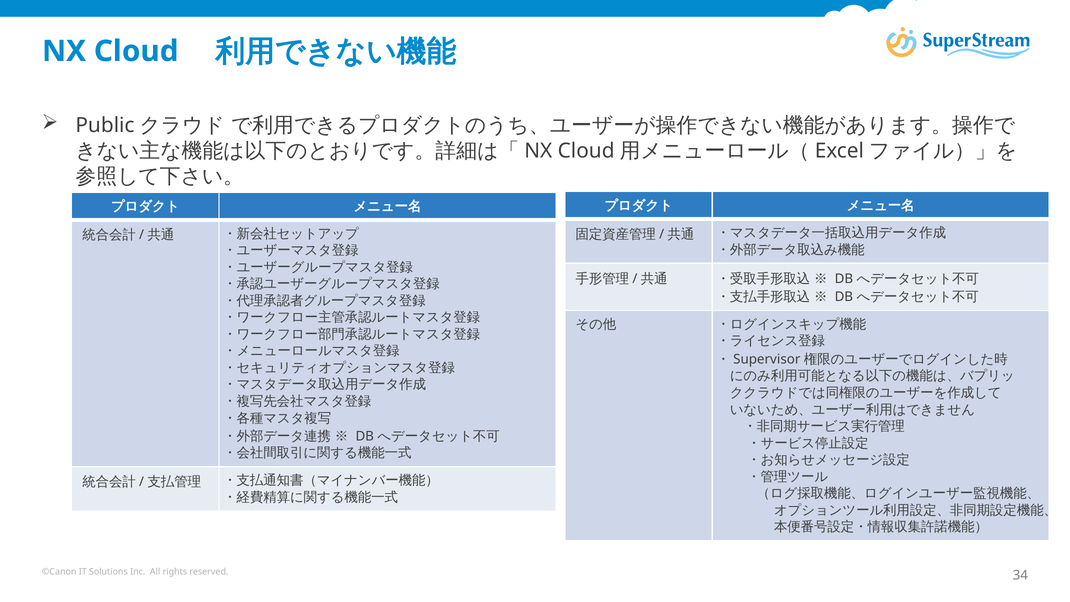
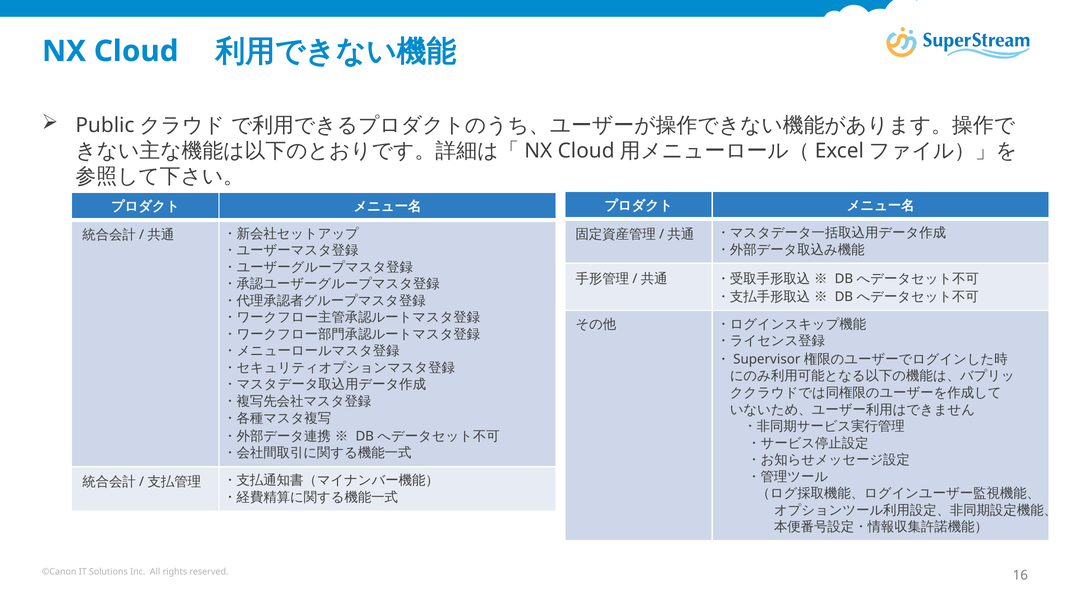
34: 34 -> 16
